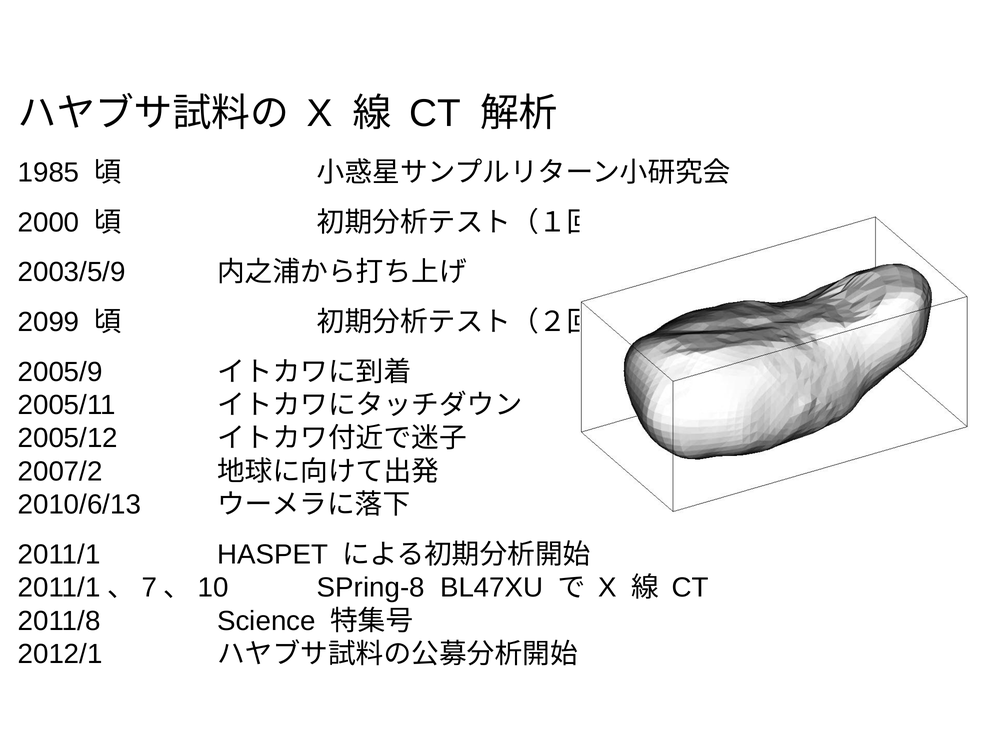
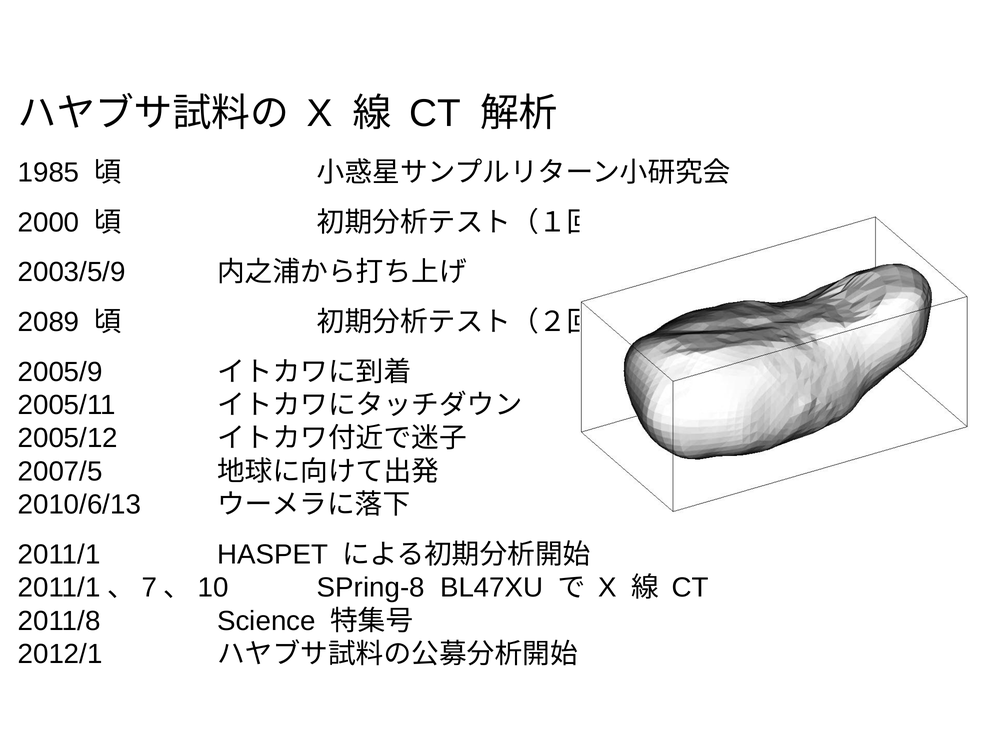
2099: 2099 -> 2089
2007/2: 2007/2 -> 2007/5
